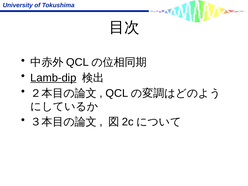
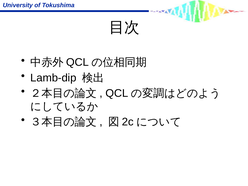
Lamb-dip underline: present -> none
